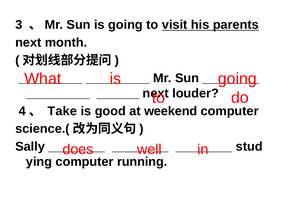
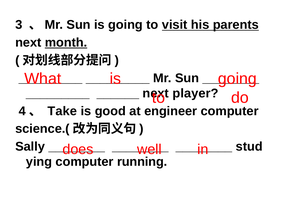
month underline: none -> present
louder: louder -> player
weekend: weekend -> engineer
